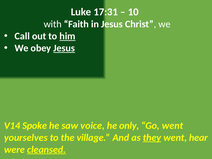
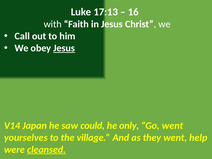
17:31: 17:31 -> 17:13
10: 10 -> 16
him underline: present -> none
Spoke: Spoke -> Japan
voice: voice -> could
they underline: present -> none
hear: hear -> help
